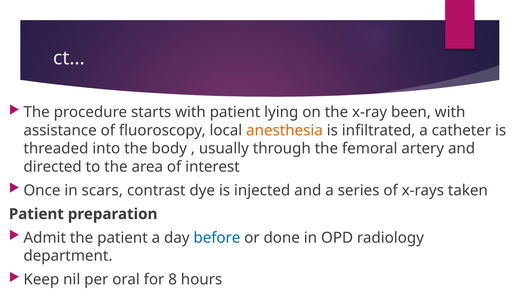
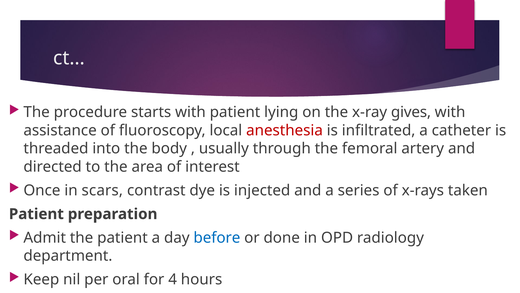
been: been -> gives
anesthesia colour: orange -> red
8: 8 -> 4
